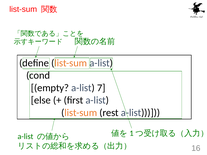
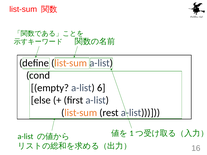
7: 7 -> 6
